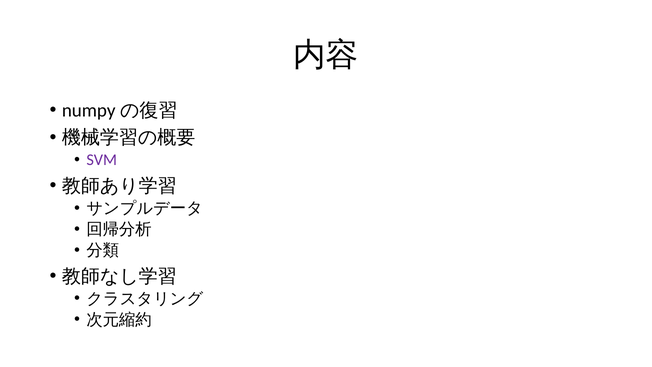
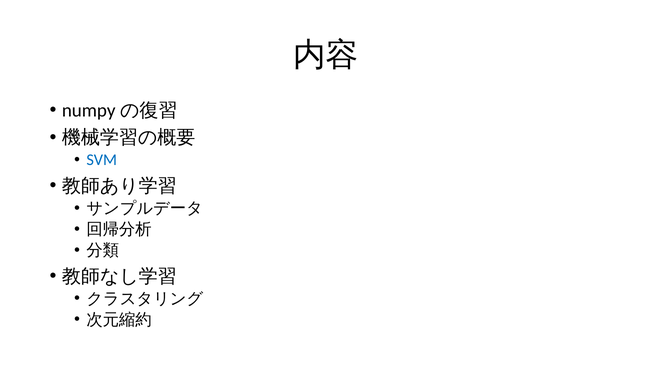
SVM colour: purple -> blue
